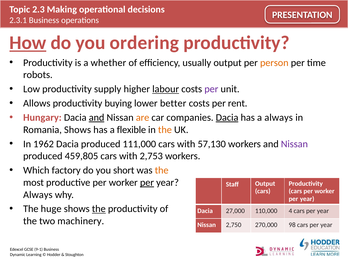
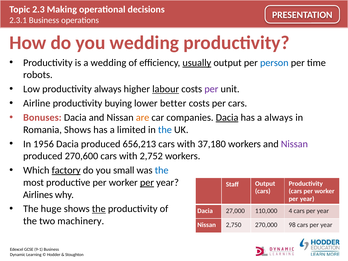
How underline: present -> none
you ordering: ordering -> wedding
a whether: whether -> wedding
usually underline: none -> present
person colour: orange -> blue
productivity supply: supply -> always
Allows: Allows -> Airline
per rent: rent -> cars
Hungary: Hungary -> Bonuses
and at (97, 118) underline: present -> none
flexible: flexible -> limited
the at (165, 130) colour: orange -> blue
1962: 1962 -> 1956
111,000: 111,000 -> 656,213
57,130: 57,130 -> 37,180
459,805: 459,805 -> 270,600
2,753: 2,753 -> 2,752
factory underline: none -> present
short: short -> small
the at (162, 170) colour: orange -> blue
Always at (38, 195): Always -> Airlines
